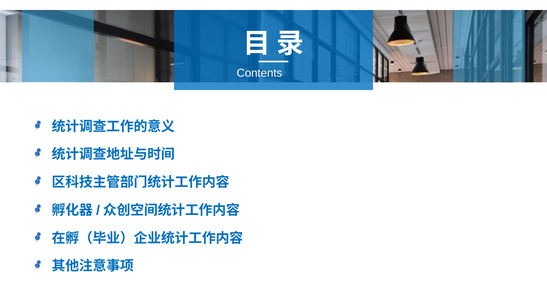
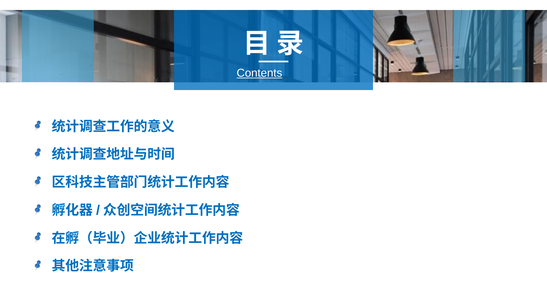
Contents underline: none -> present
